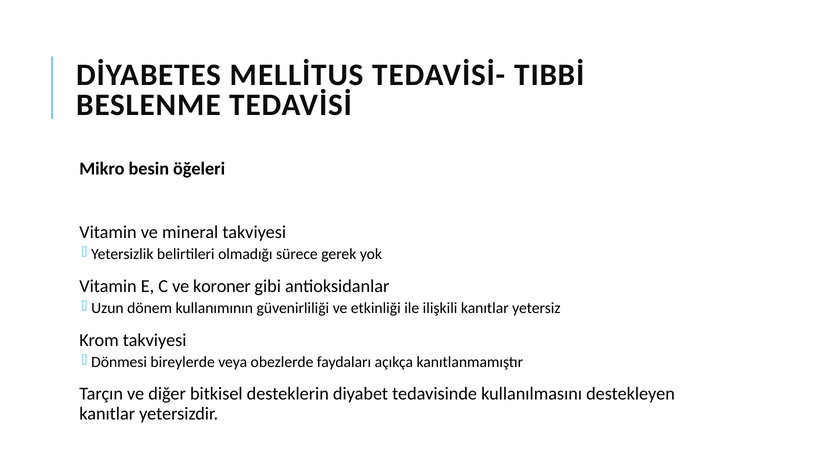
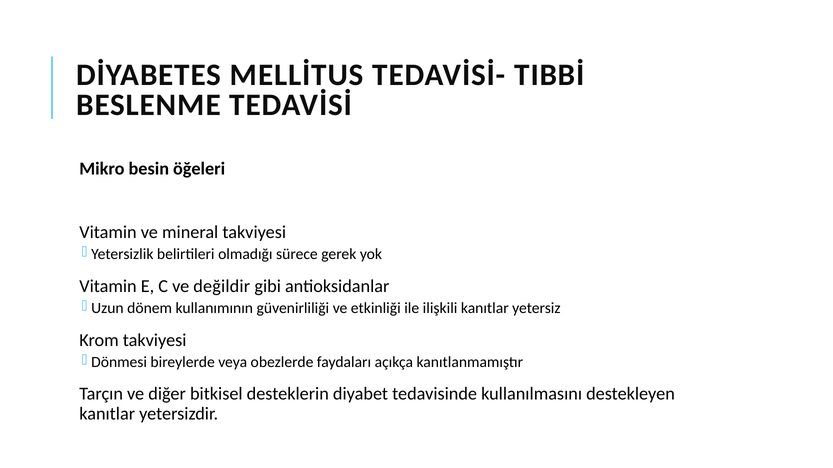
koroner: koroner -> değildir
